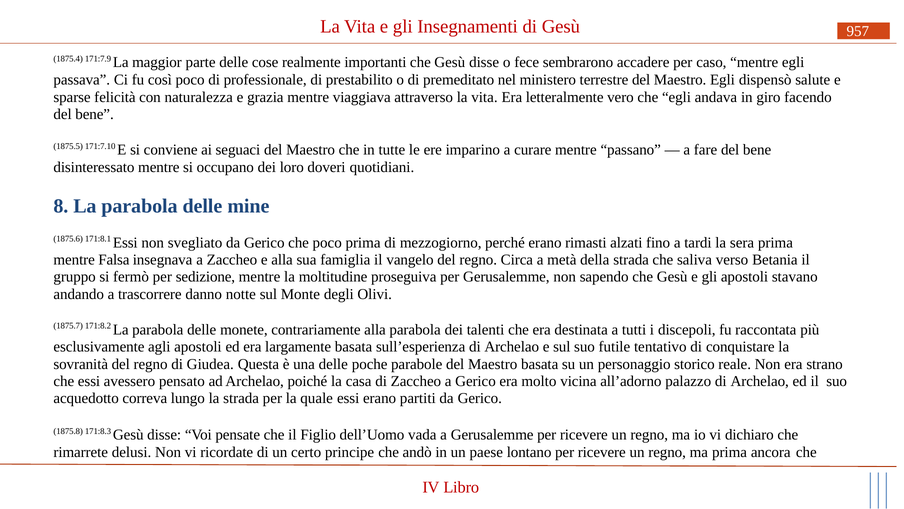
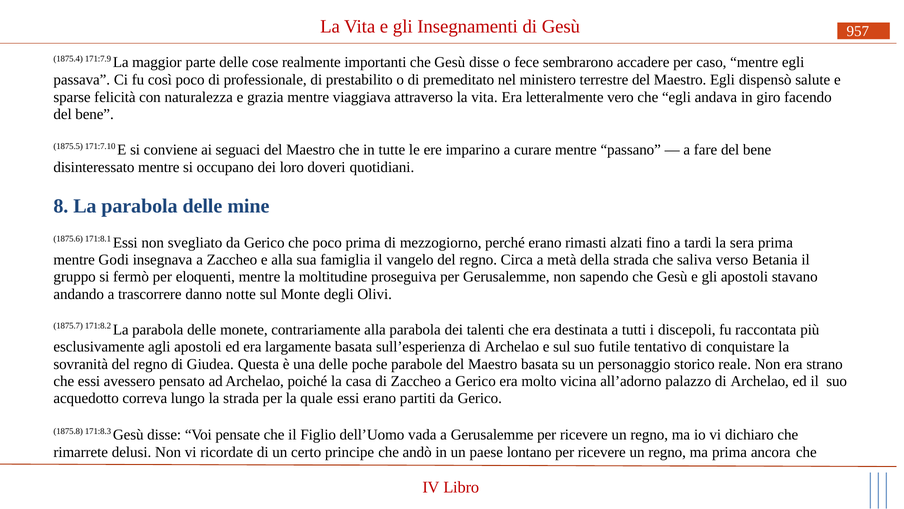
Falsa: Falsa -> Godi
sedizione: sedizione -> eloquenti
